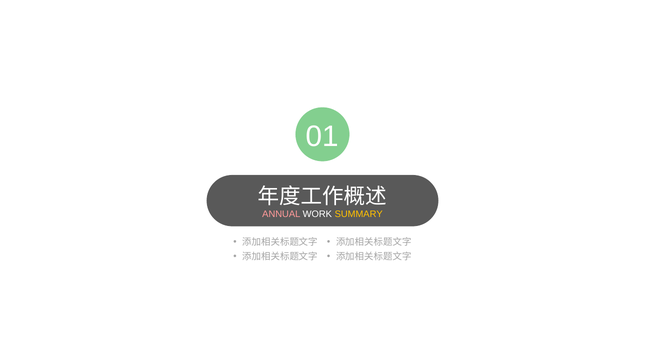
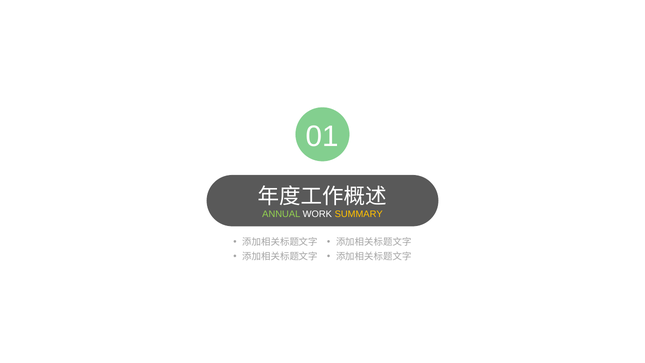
ANNUAL colour: pink -> light green
